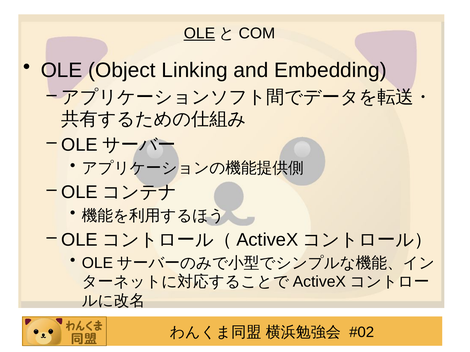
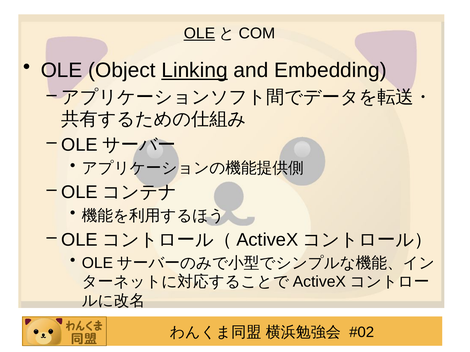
Linking underline: none -> present
